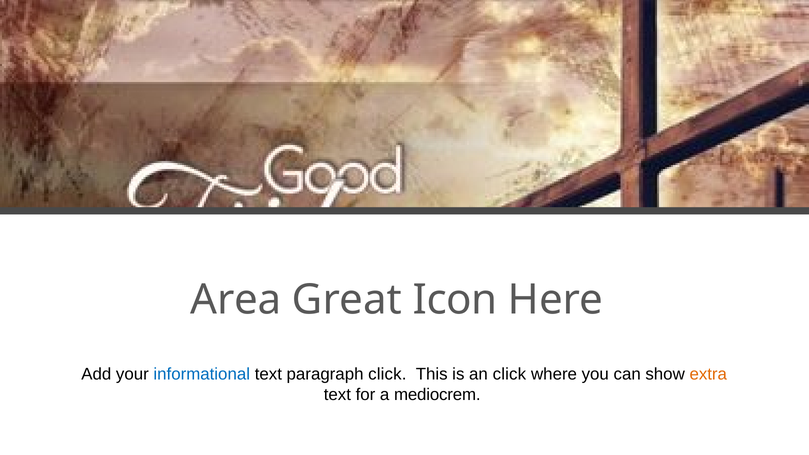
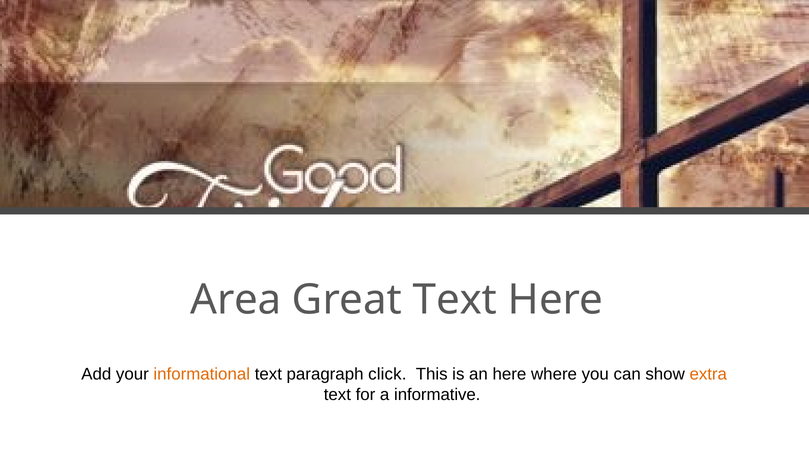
Great Icon: Icon -> Text
informational colour: blue -> orange
an click: click -> here
mediocrem: mediocrem -> informative
